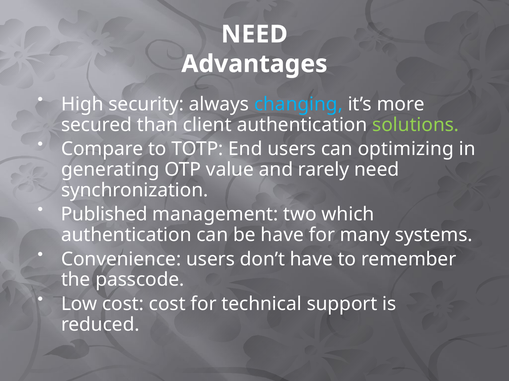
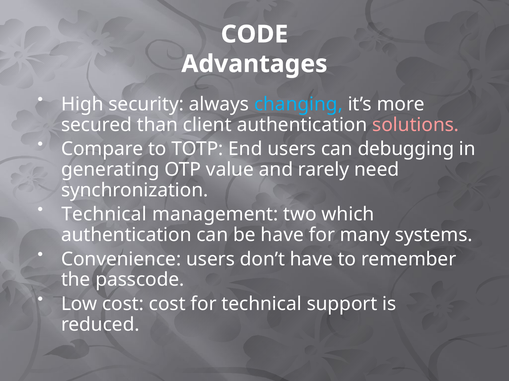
NEED at (254, 34): NEED -> CODE
solutions colour: light green -> pink
optimizing: optimizing -> debugging
Published at (104, 215): Published -> Technical
